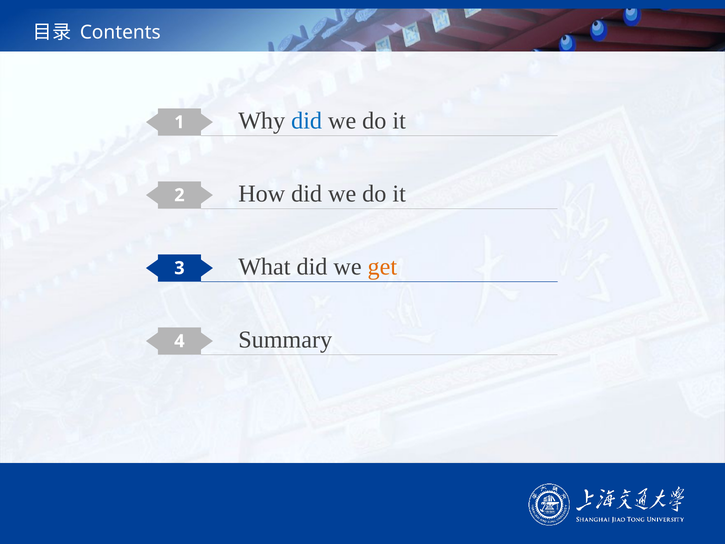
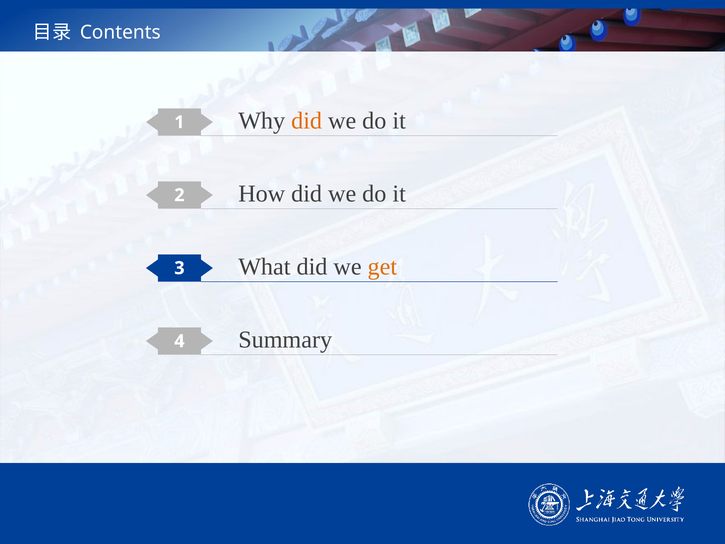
did at (307, 121) colour: blue -> orange
